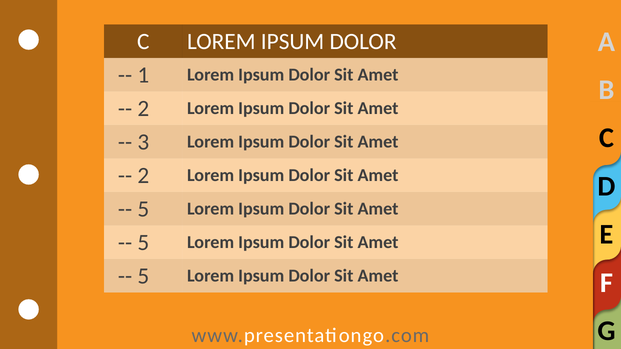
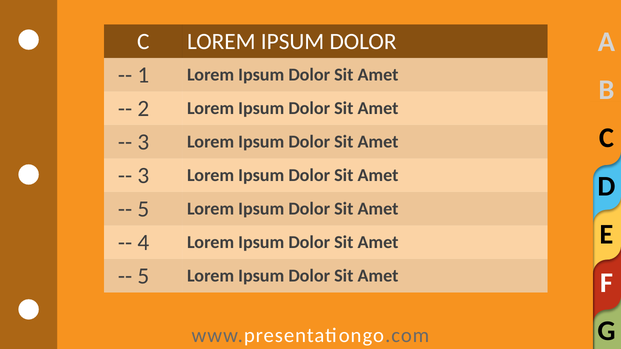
2 at (143, 176): 2 -> 3
5 at (143, 243): 5 -> 4
